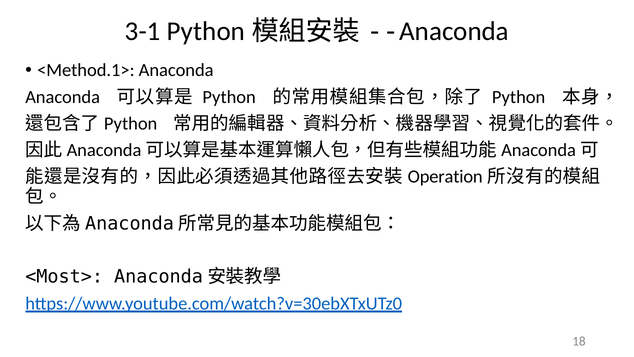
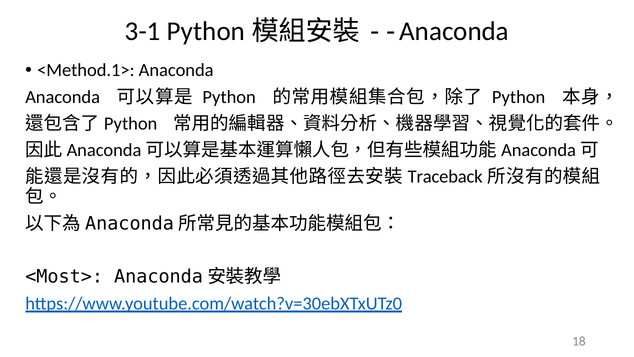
Operation: Operation -> Traceback
